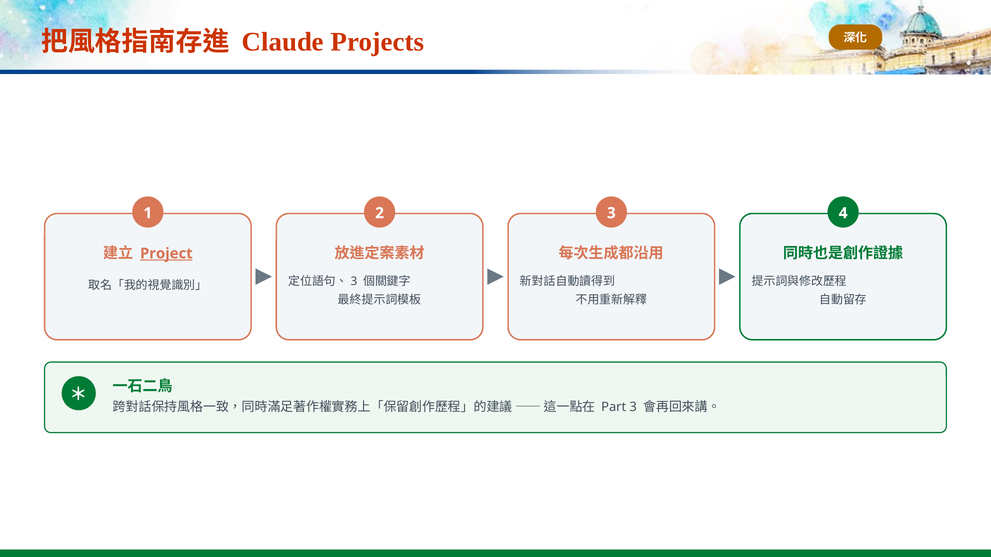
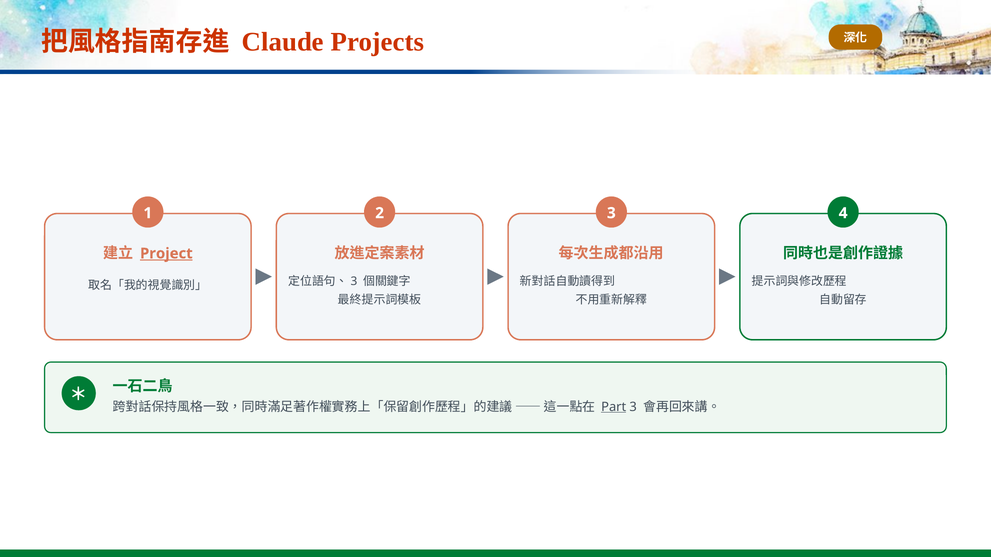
Part underline: none -> present
